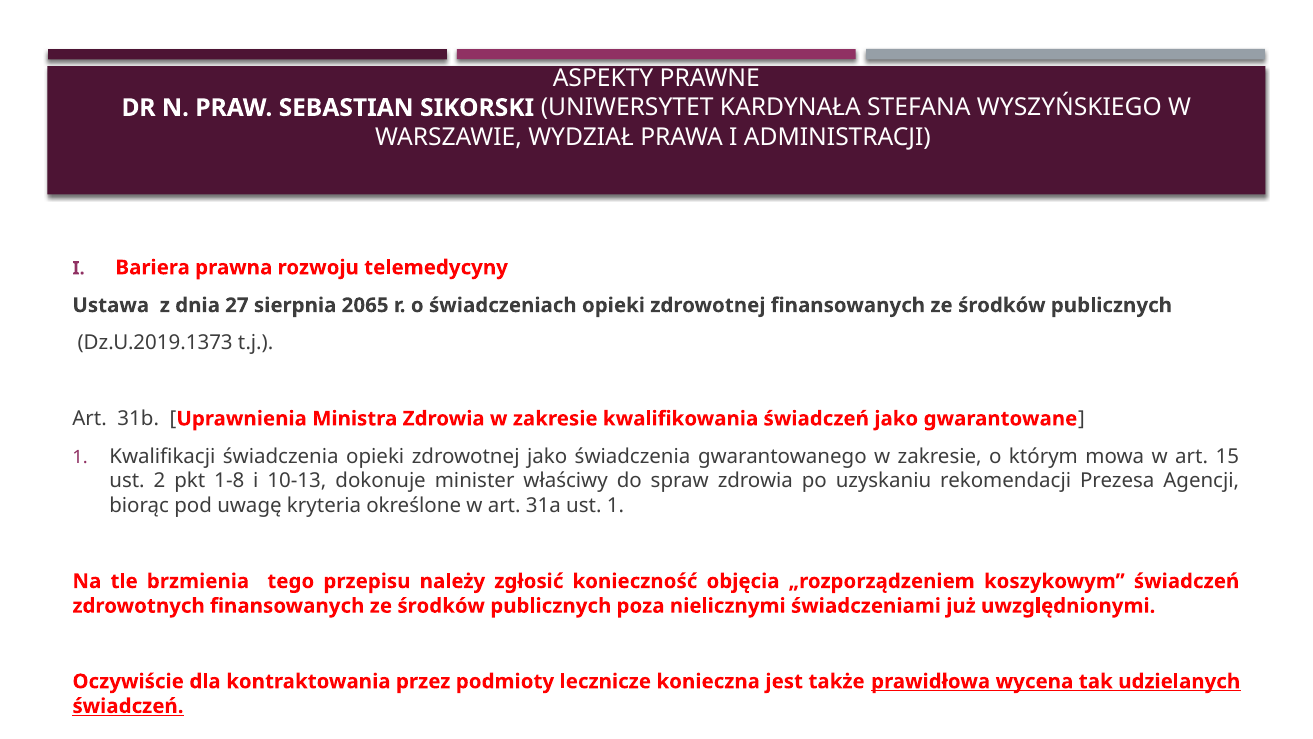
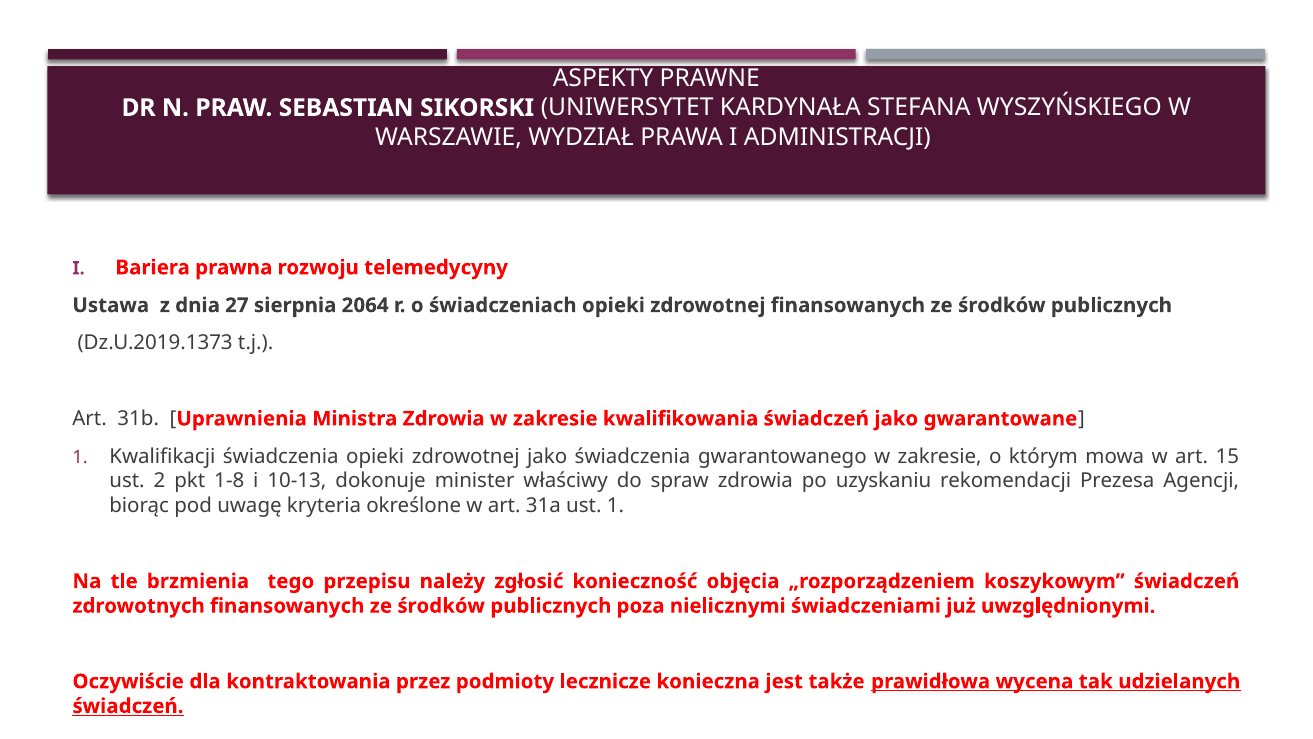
2065: 2065 -> 2064
